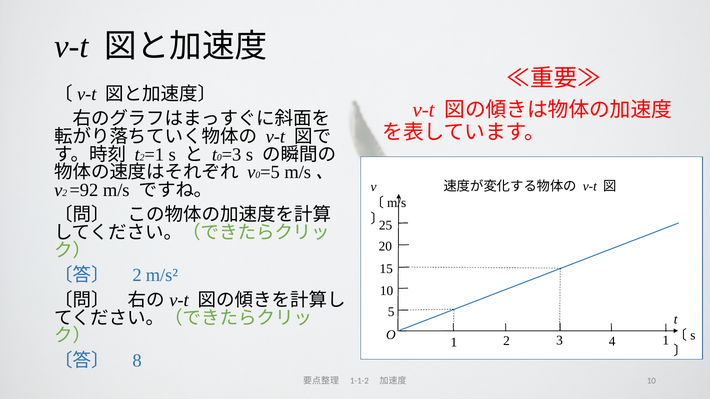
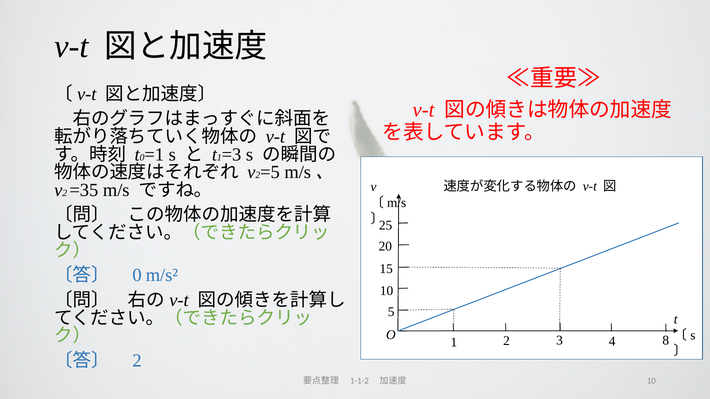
t 2: 2 -> 0
t 0: 0 -> 1
0 at (258, 175): 0 -> 2
=92: =92 -> =35
2 at (137, 276): 2 -> 0
O 1: 1 -> 8
8 at (137, 361): 8 -> 2
